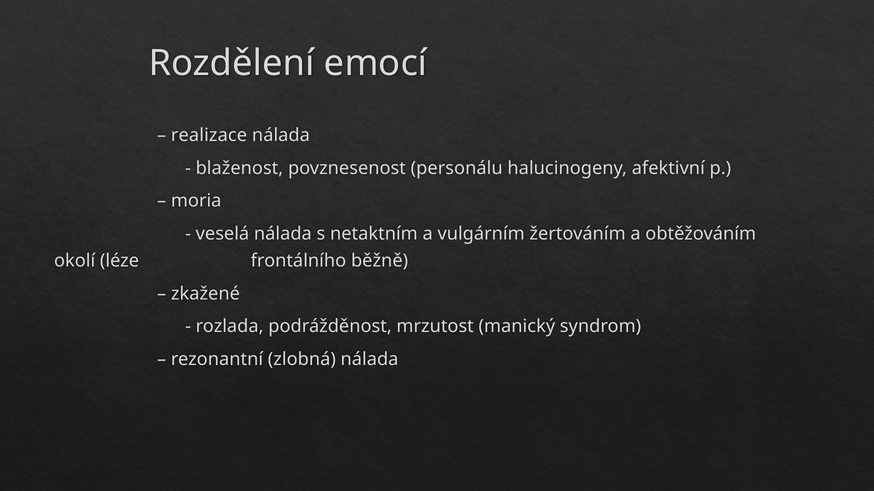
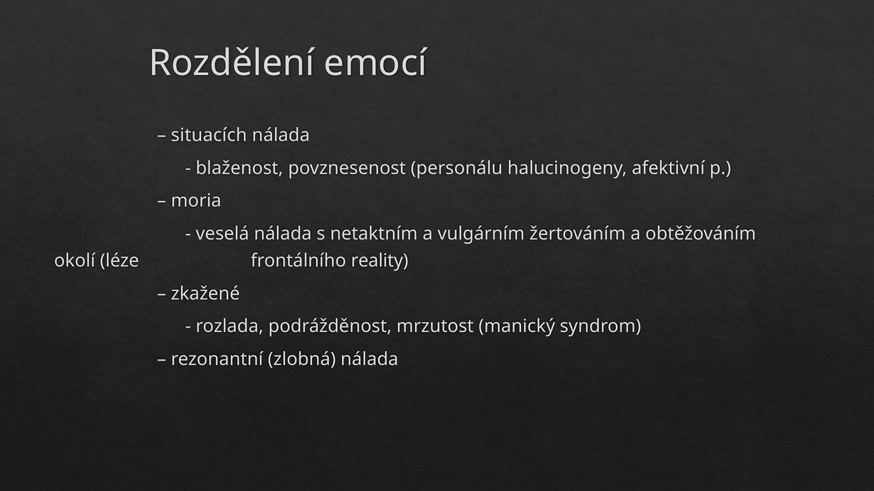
realizace: realizace -> situacích
běžně: běžně -> reality
